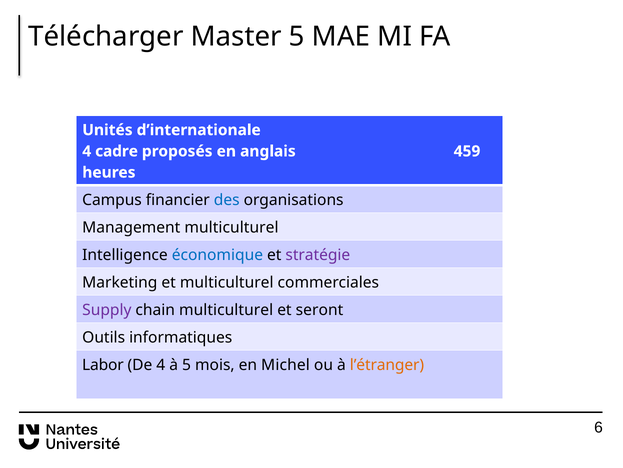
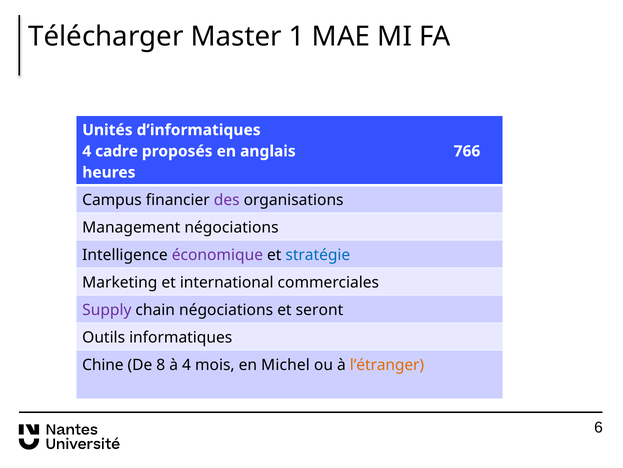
Master 5: 5 -> 1
d’internationale: d’internationale -> d’informatiques
459: 459 -> 766
des colour: blue -> purple
Management multiculturel: multiculturel -> négociations
économique colour: blue -> purple
stratégie colour: purple -> blue
et multiculturel: multiculturel -> international
chain multiculturel: multiculturel -> négociations
Labor: Labor -> Chine
De 4: 4 -> 8
à 5: 5 -> 4
